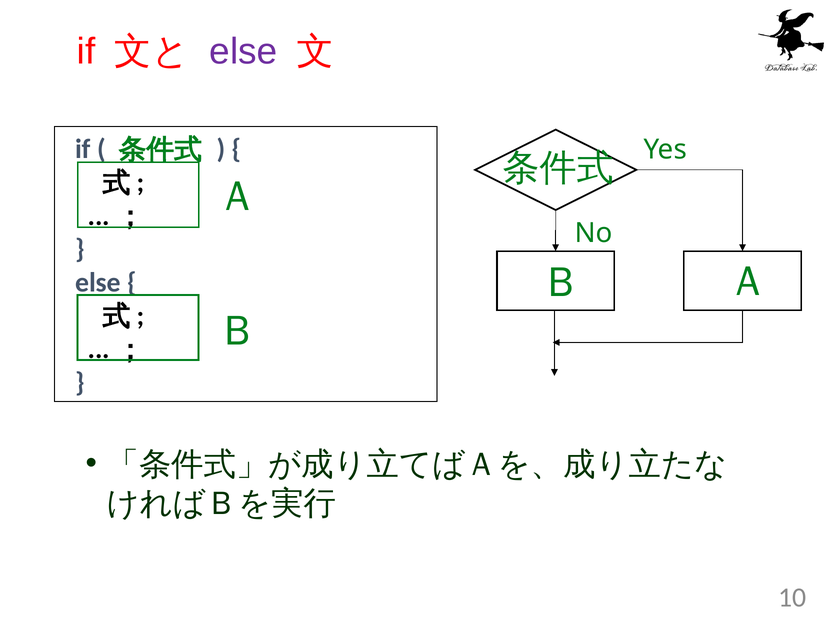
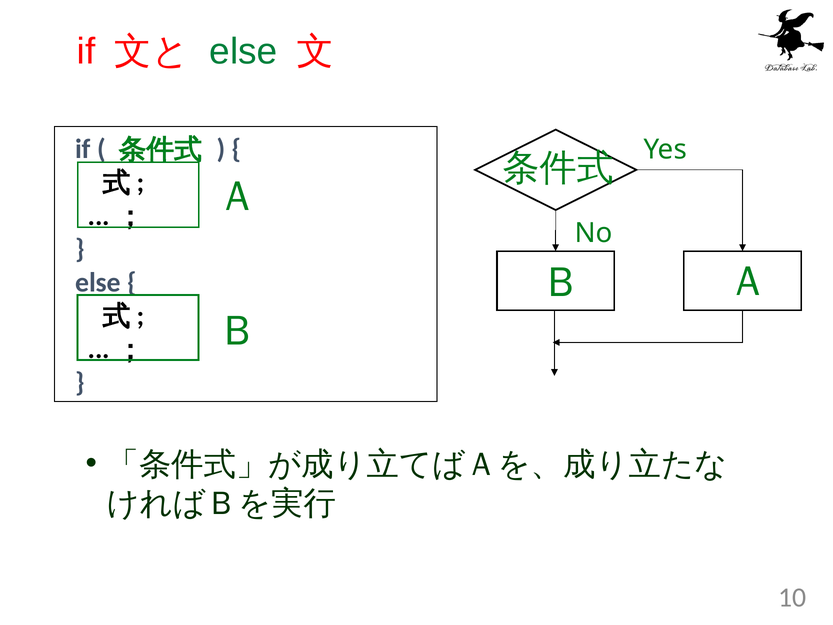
else at (243, 51) colour: purple -> green
